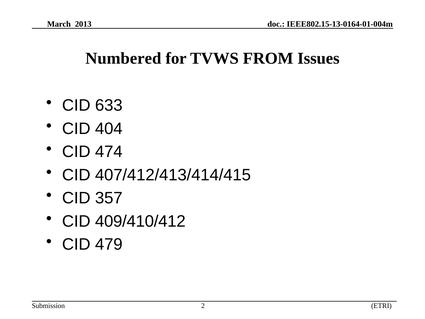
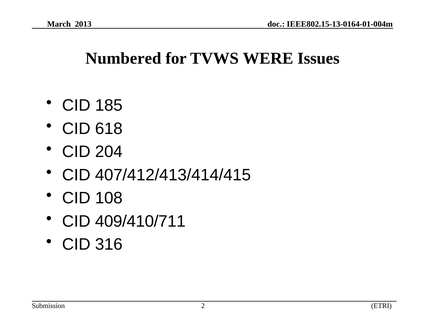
FROM: FROM -> WERE
633: 633 -> 185
404: 404 -> 618
474: 474 -> 204
357: 357 -> 108
409/410/412: 409/410/412 -> 409/410/711
479: 479 -> 316
